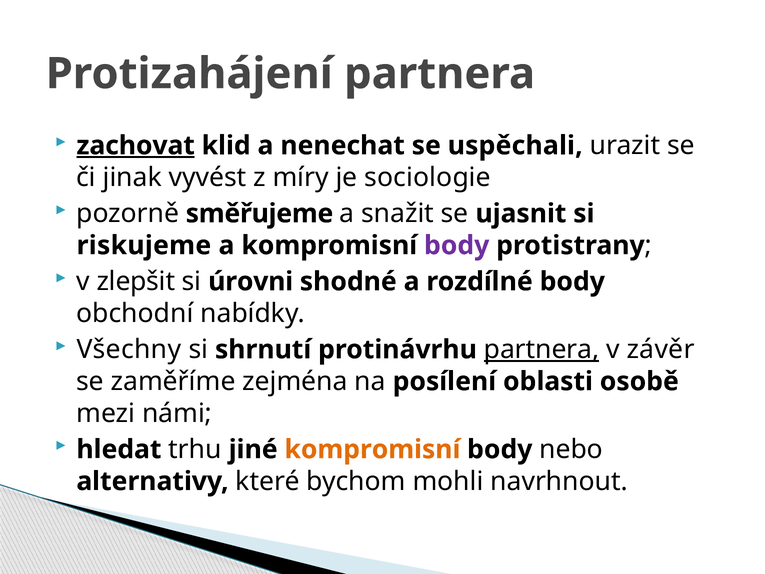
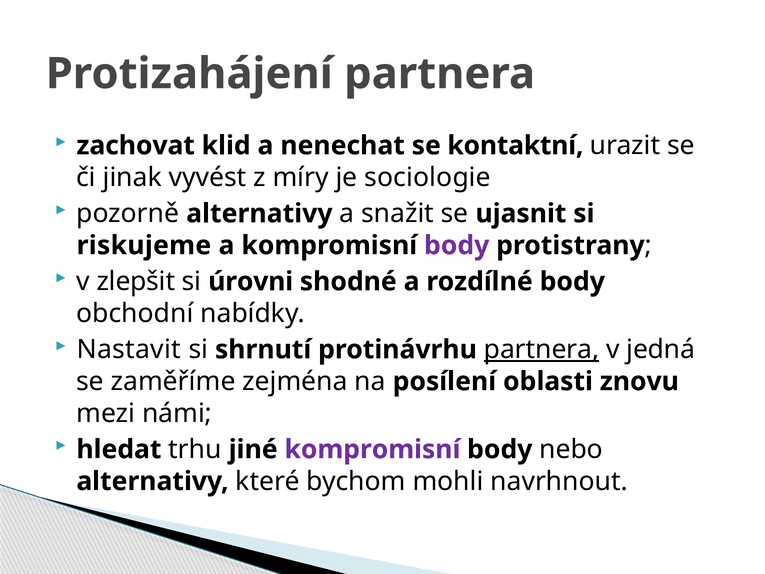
zachovat underline: present -> none
uspěchali: uspěchali -> kontaktní
pozorně směřujeme: směřujeme -> alternativy
Všechny: Všechny -> Nastavit
závěr: závěr -> jedná
osobě: osobě -> znovu
kompromisní at (372, 449) colour: orange -> purple
